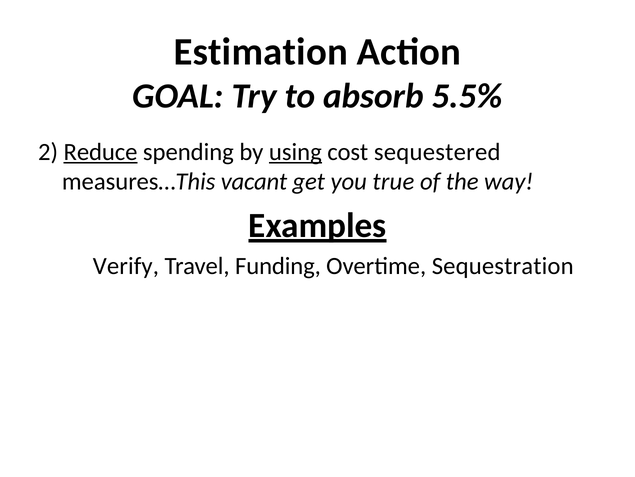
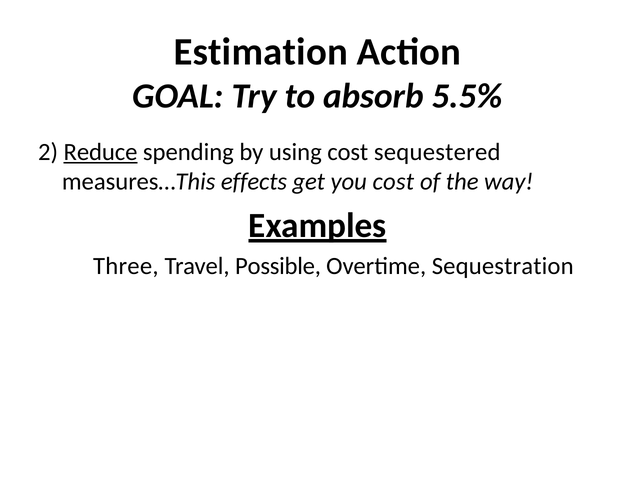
using underline: present -> none
vacant: vacant -> effects
you true: true -> cost
Verify: Verify -> Three
Funding: Funding -> Possible
